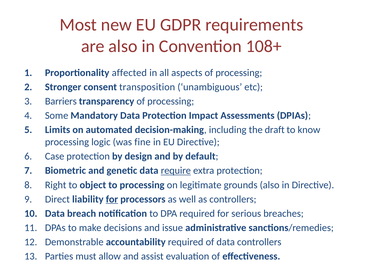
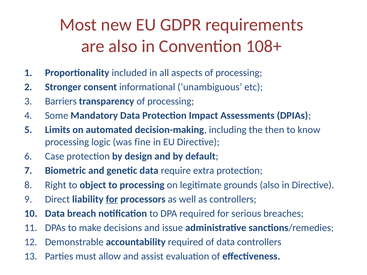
affected: affected -> included
transposition: transposition -> informational
draft: draft -> then
require underline: present -> none
